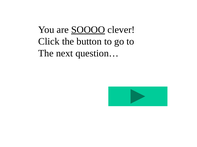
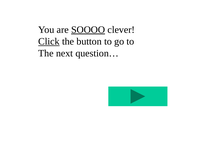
Click underline: none -> present
